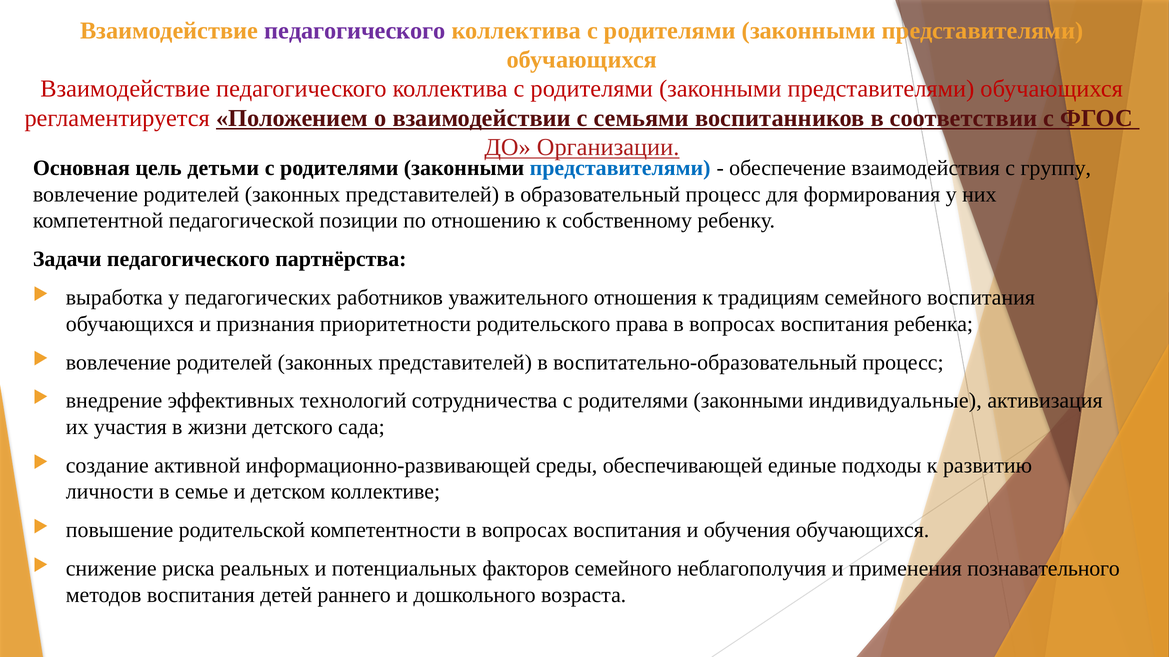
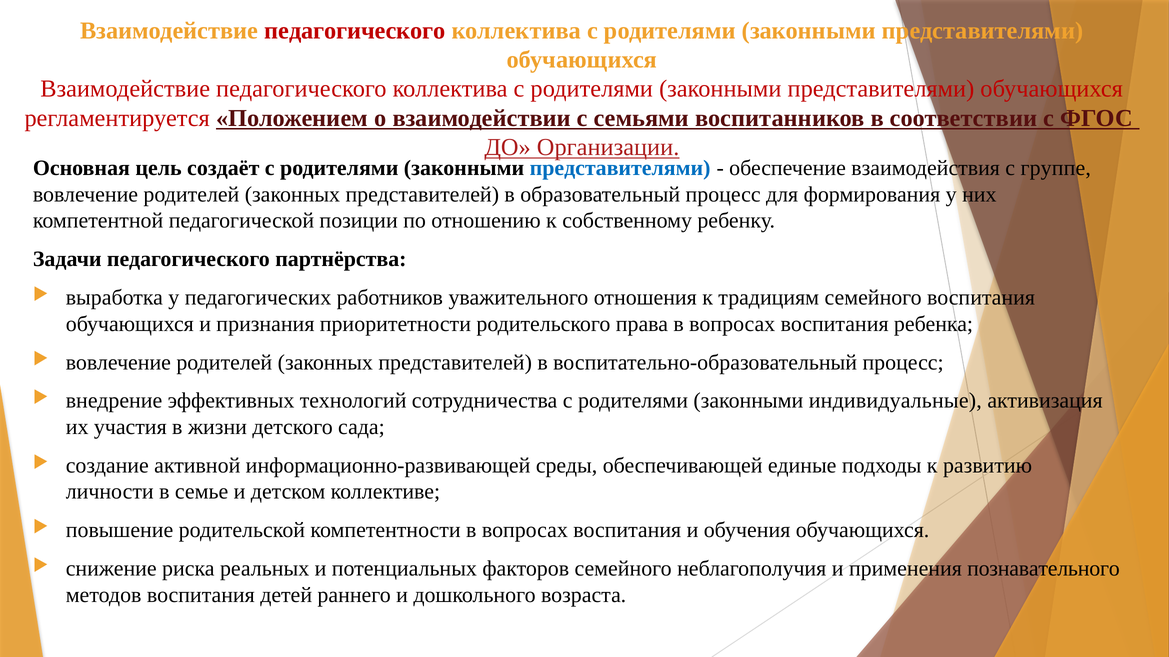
педагогического at (355, 31) colour: purple -> red
детьми: детьми -> создаёт
группу: группу -> группе
